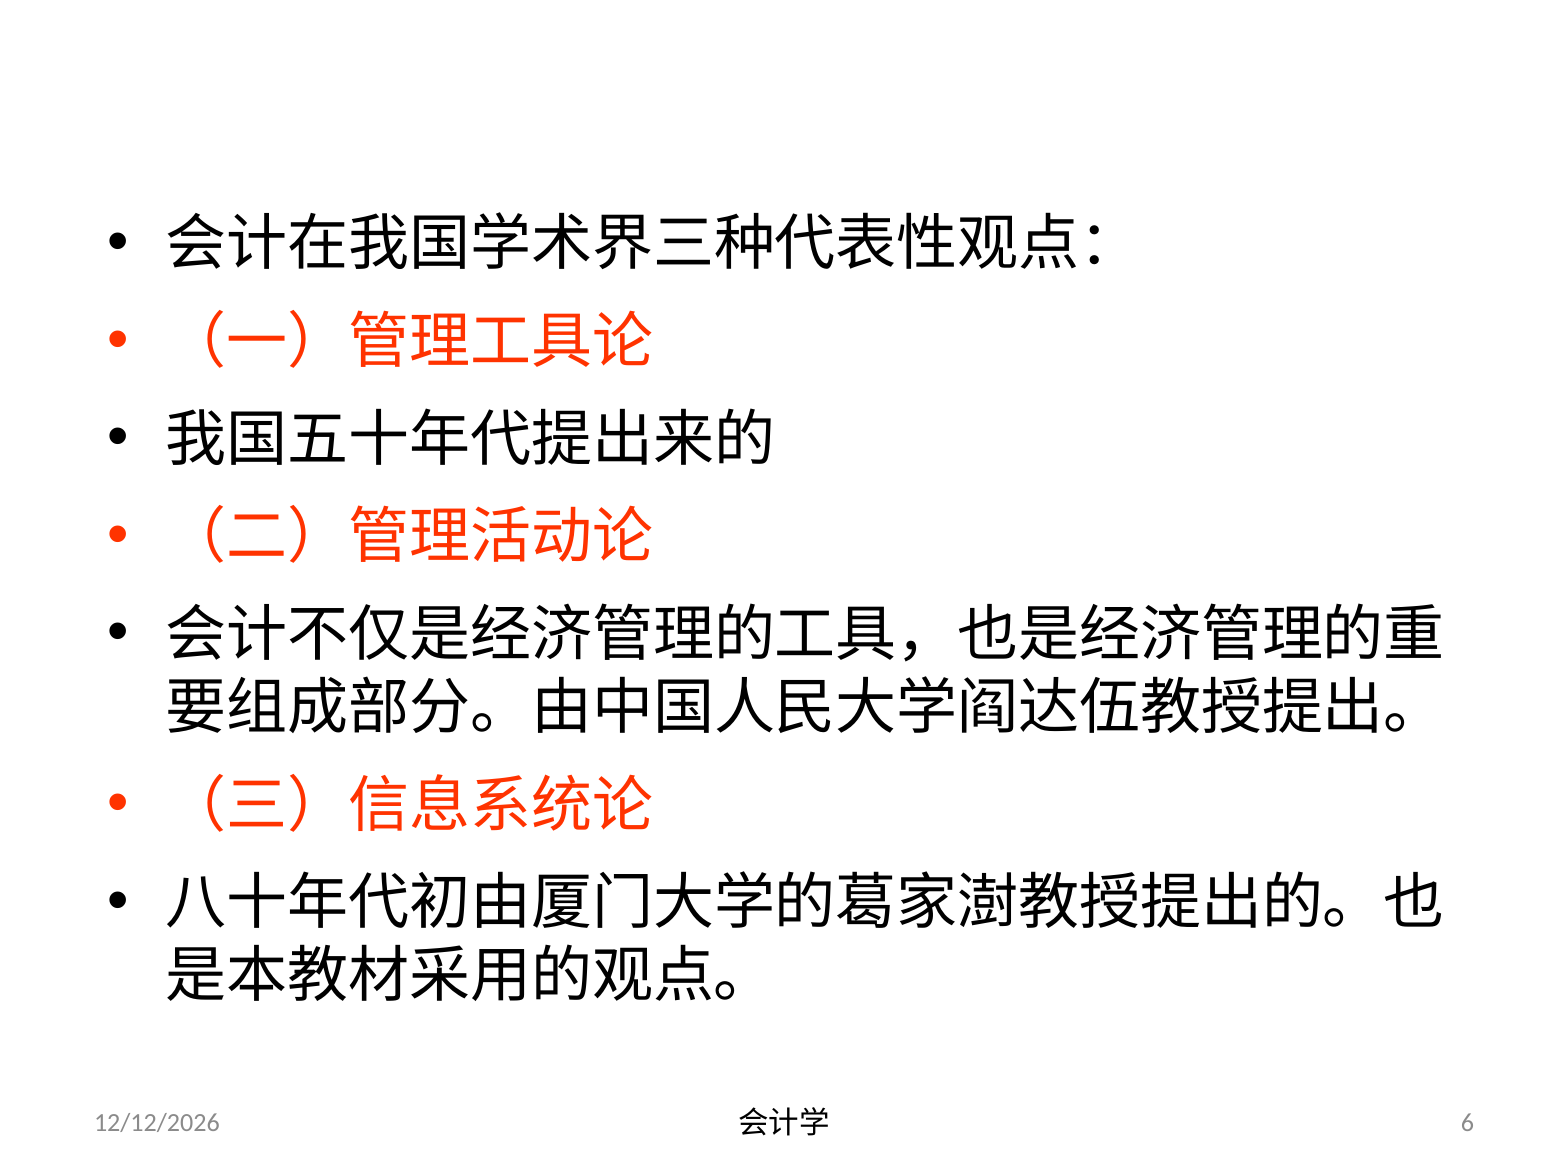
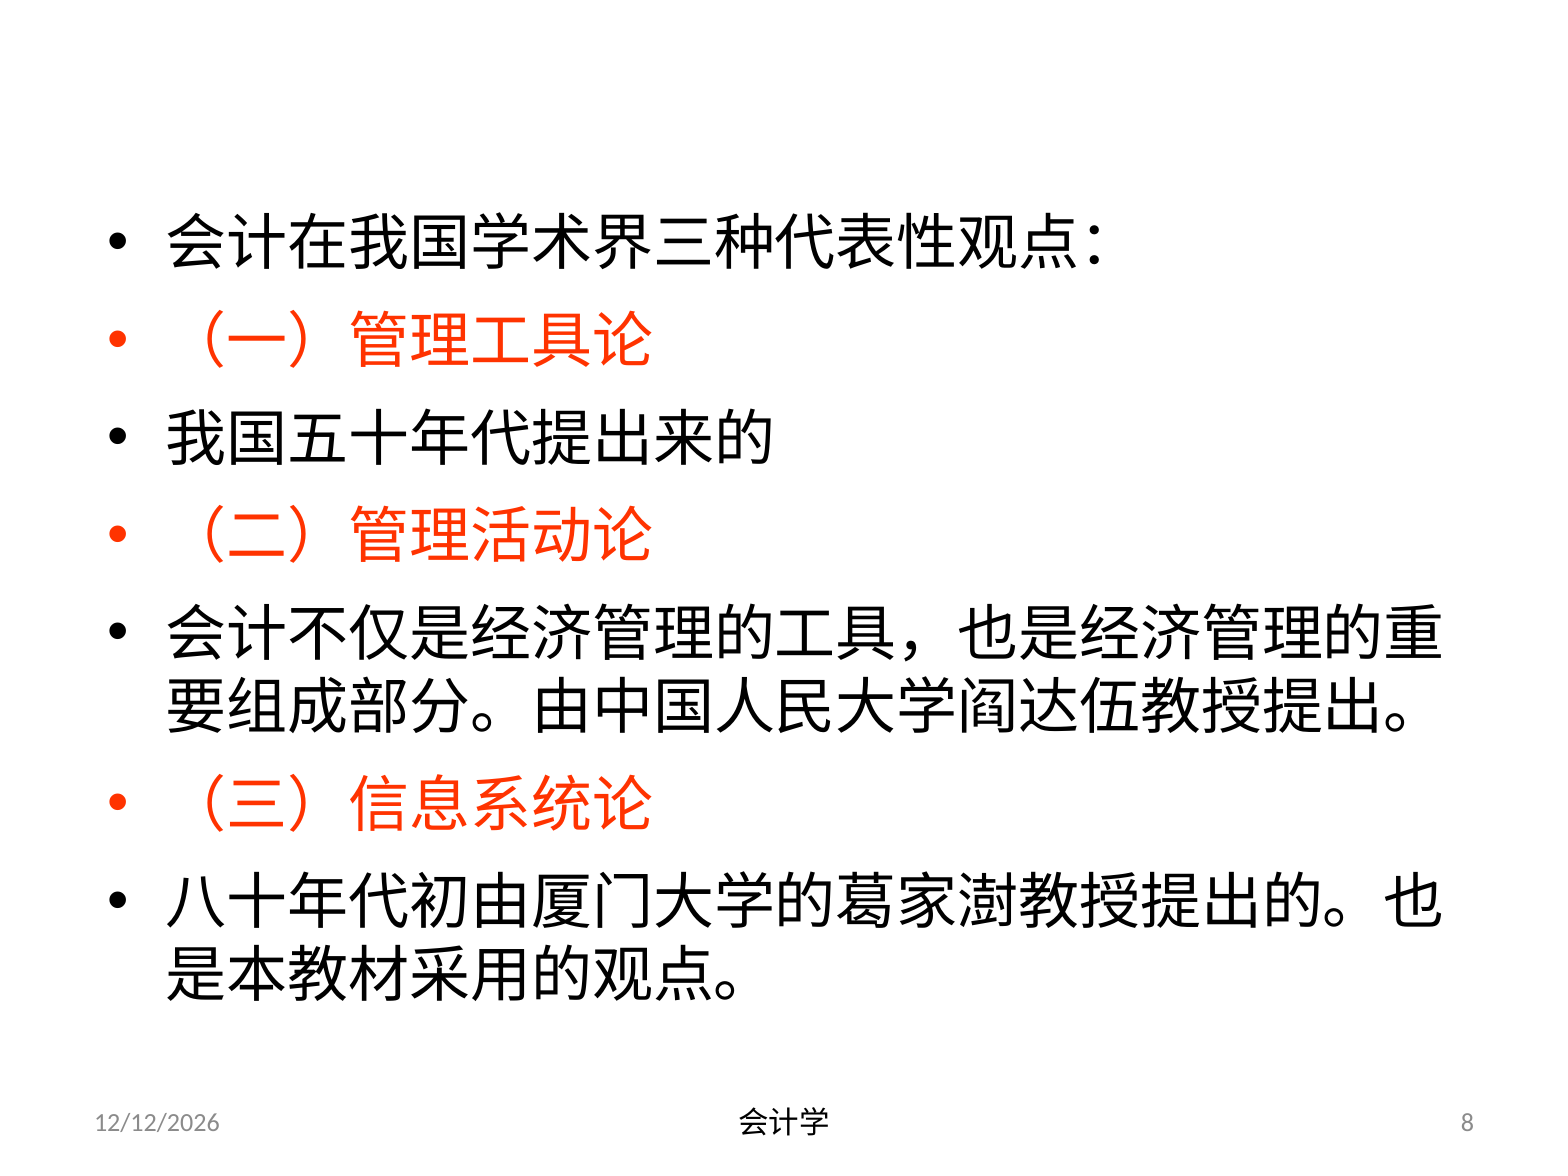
6: 6 -> 8
